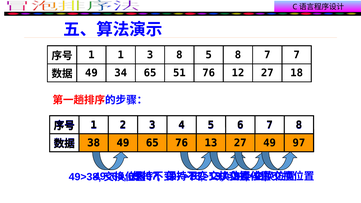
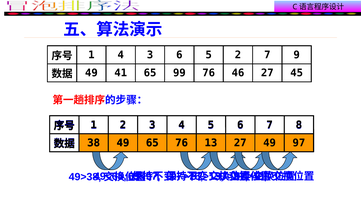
1 1: 1 -> 4
3 8: 8 -> 6
5 8: 8 -> 2
7 7: 7 -> 9
34: 34 -> 41
51: 51 -> 99
12: 12 -> 46
18: 18 -> 45
